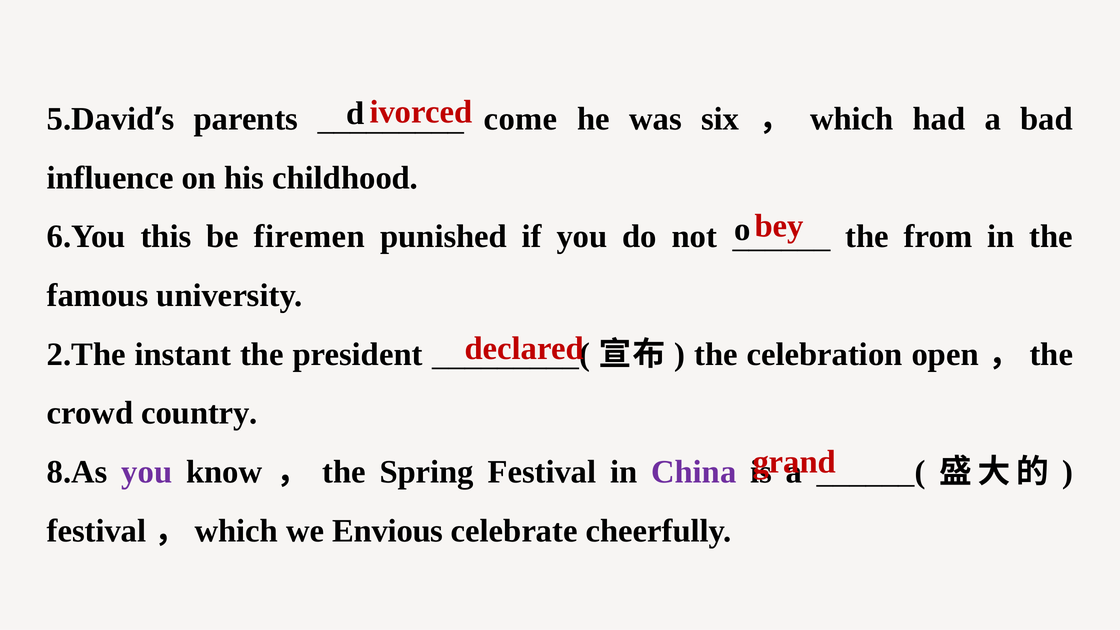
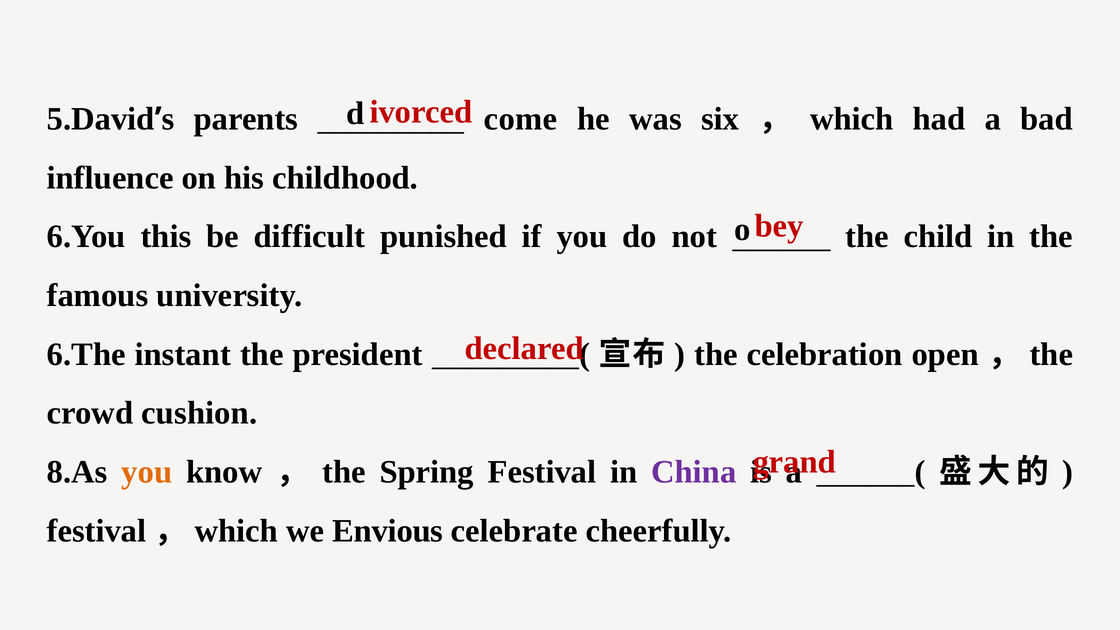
firemen: firemen -> difficult
from: from -> child
2.The: 2.The -> 6.The
country: country -> cushion
you at (147, 472) colour: purple -> orange
